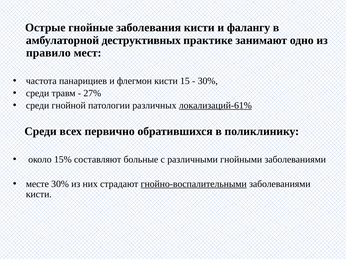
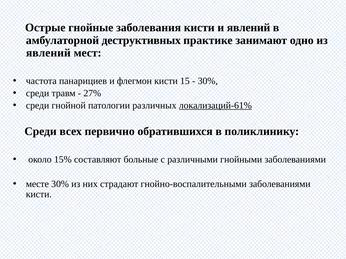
и фалангу: фалангу -> явлений
правило at (48, 53): правило -> явлений
гнойно-воспалительными underline: present -> none
